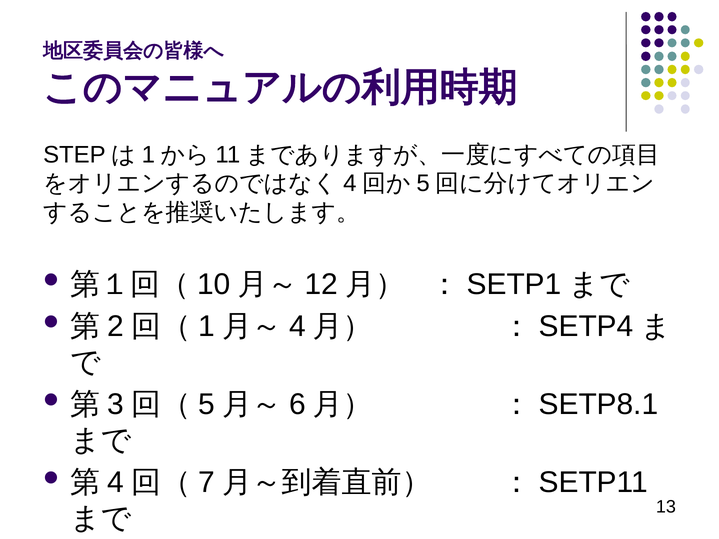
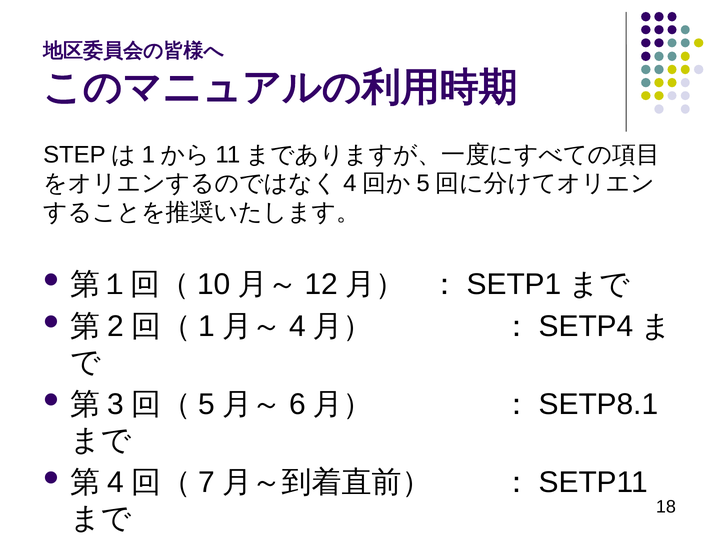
13: 13 -> 18
